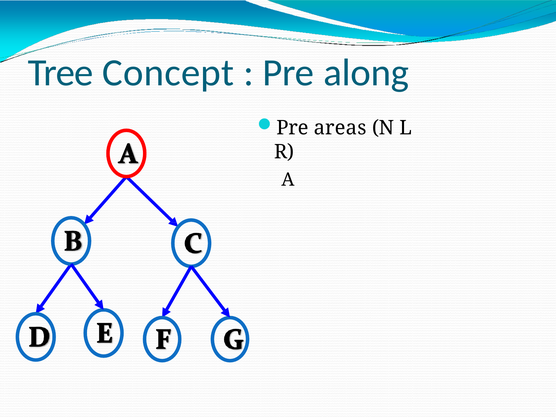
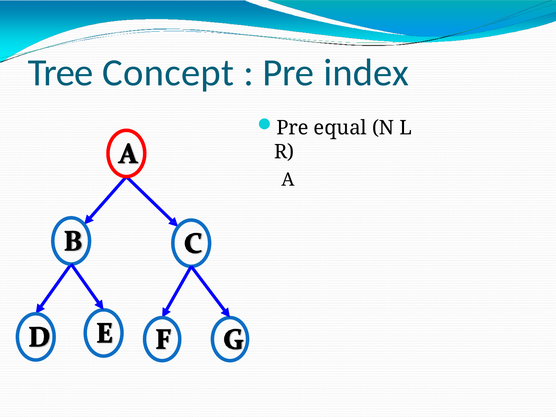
along: along -> index
areas: areas -> equal
